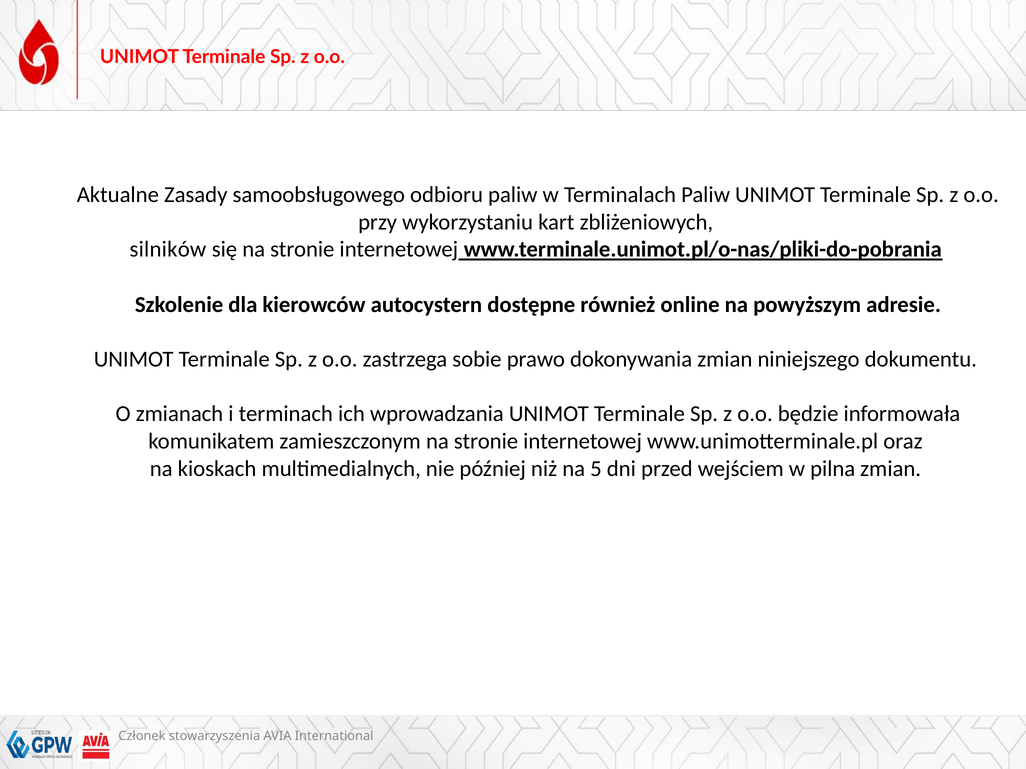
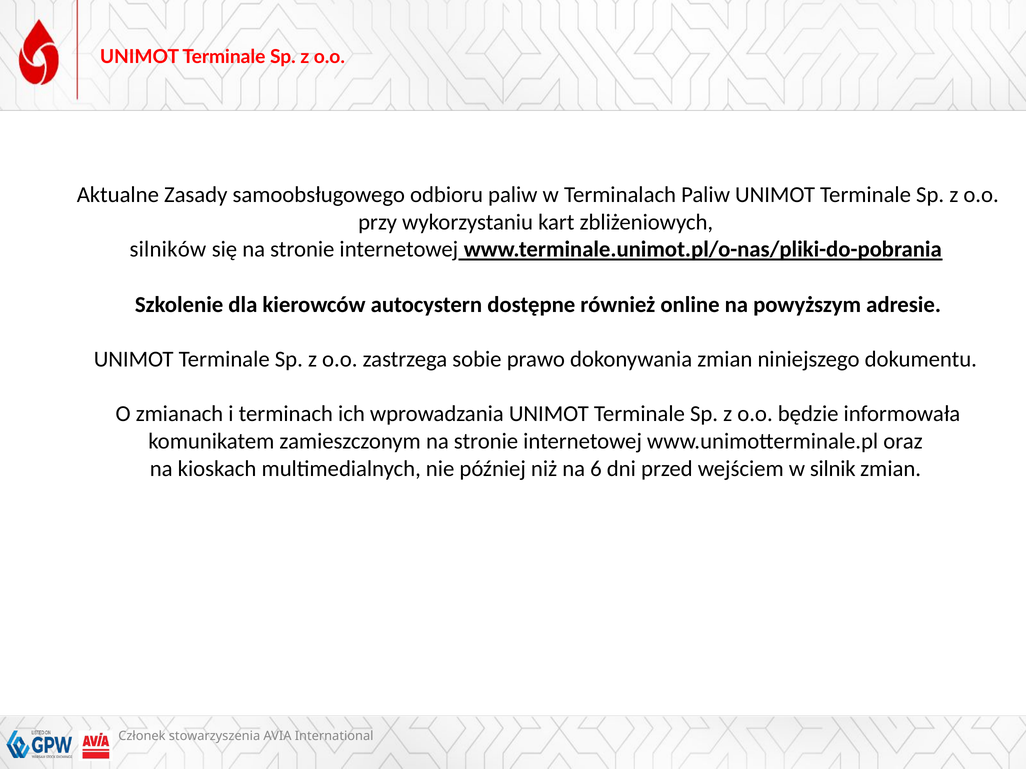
5: 5 -> 6
pilna: pilna -> silnik
